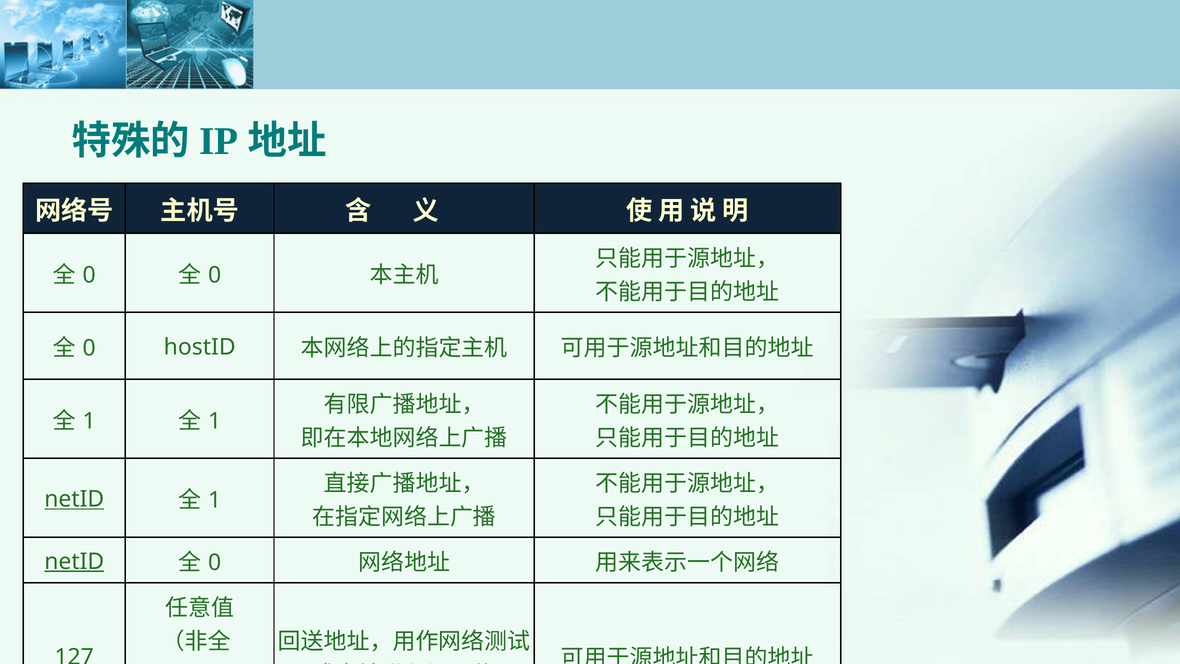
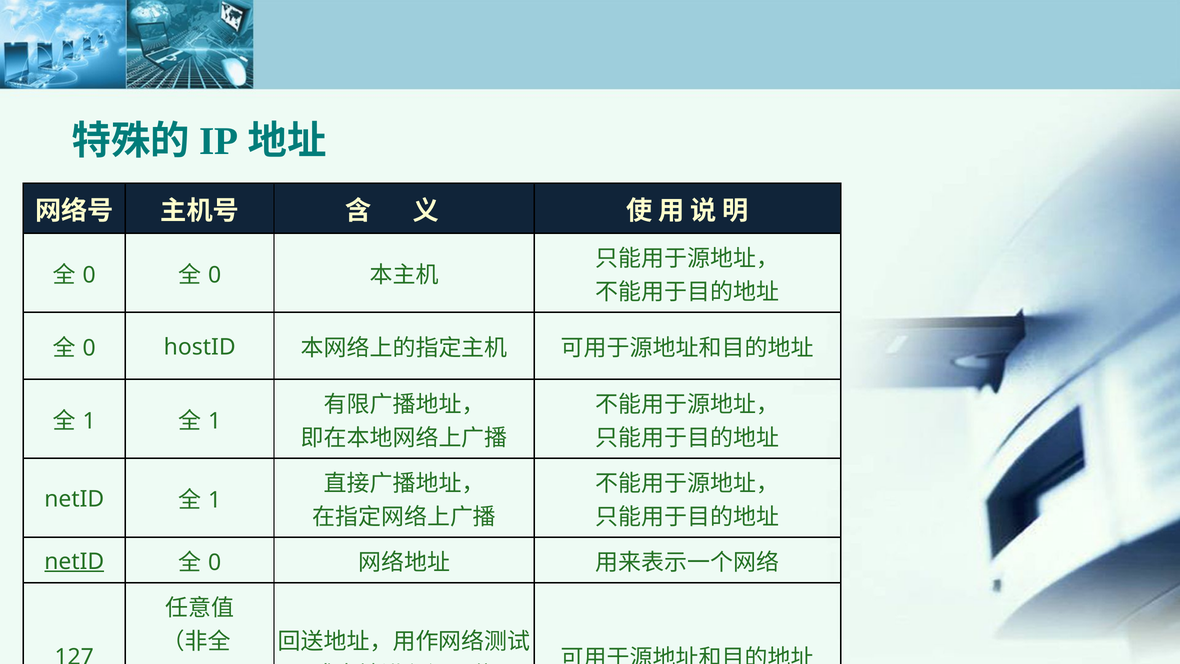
netID at (74, 499) underline: present -> none
